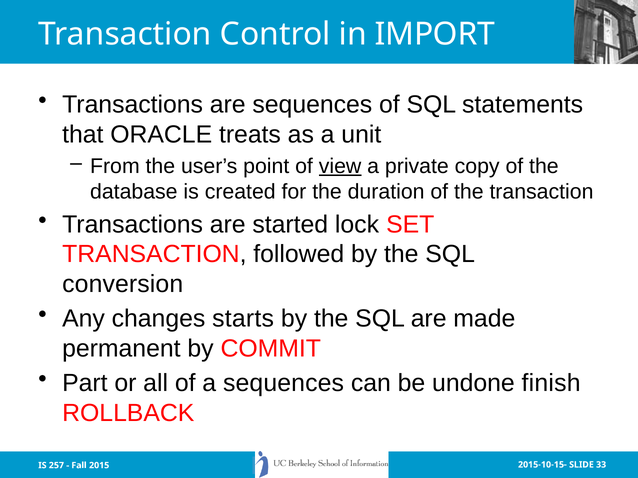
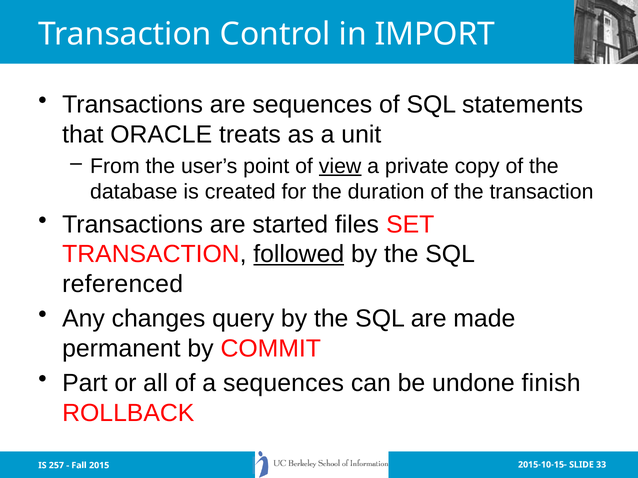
lock: lock -> files
followed underline: none -> present
conversion: conversion -> referenced
starts: starts -> query
